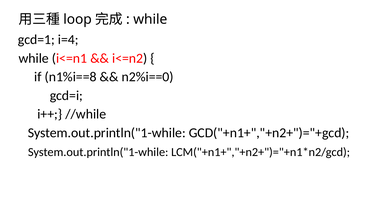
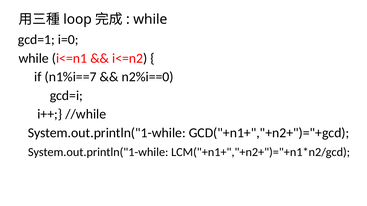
i=4: i=4 -> i=0
n1%i==8: n1%i==8 -> n1%i==7
